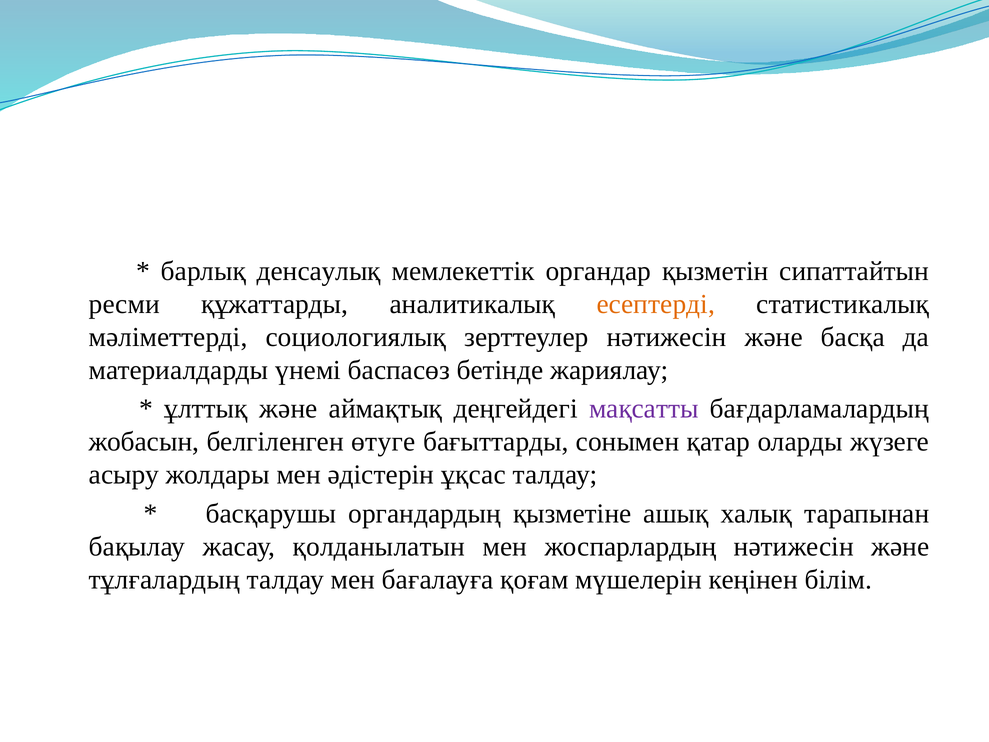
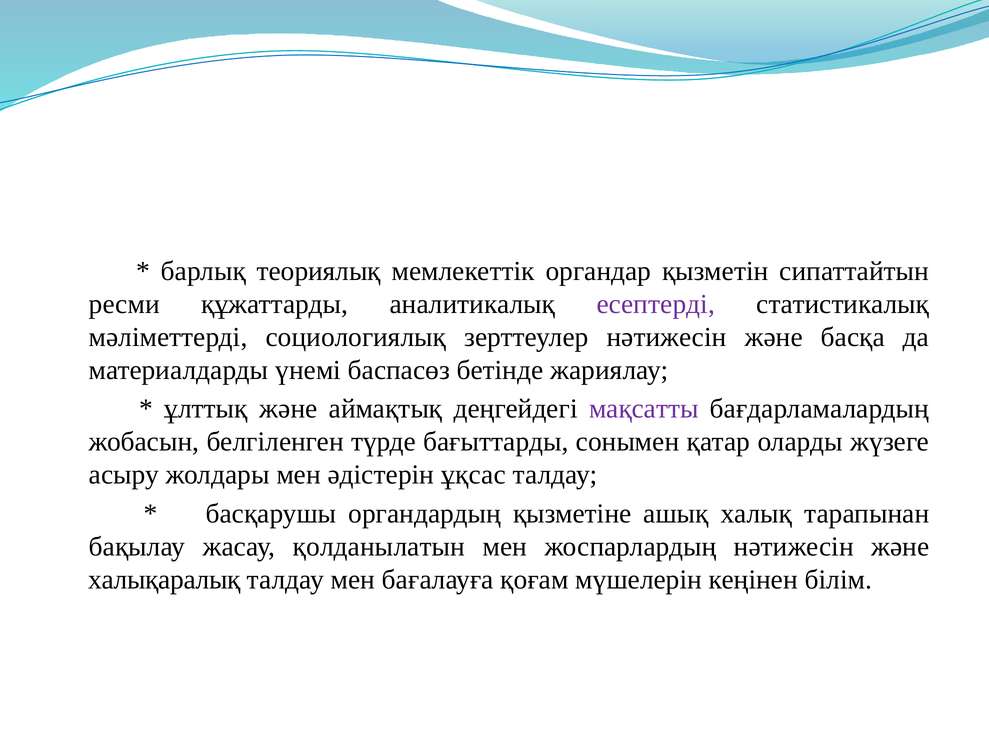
денсаулық: денсаулық -> теориялық
есептерді colour: orange -> purple
өтуге: өтуге -> түрде
тұлғалардың: тұлғалардың -> халықаралық
